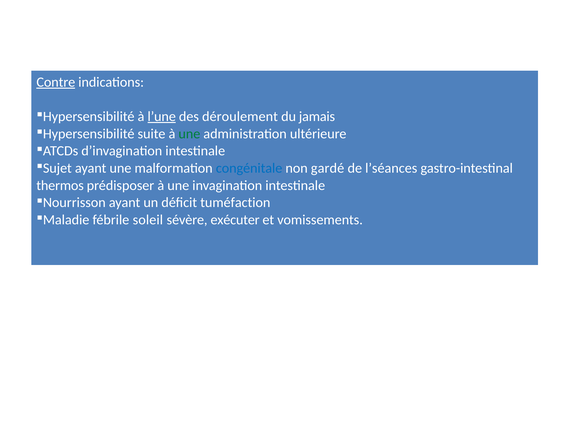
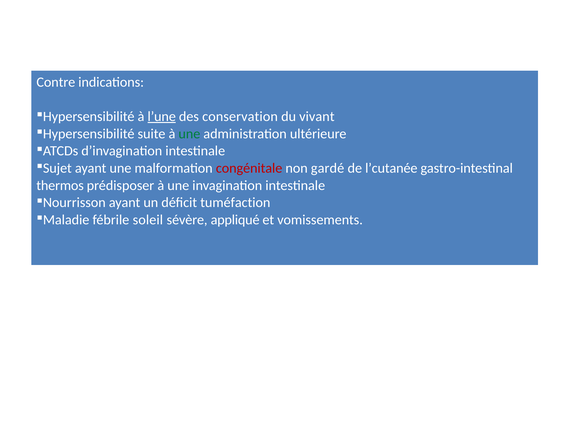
Contre underline: present -> none
déroulement: déroulement -> conservation
jamais: jamais -> vivant
congénitale colour: blue -> red
l’séances: l’séances -> l’cutanée
exécuter: exécuter -> appliqué
